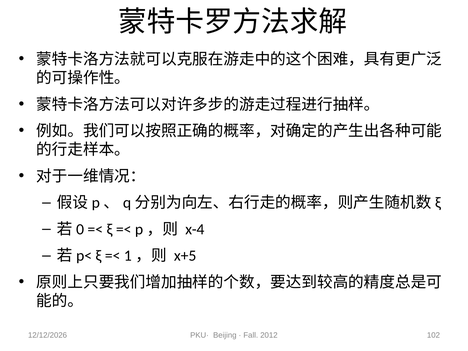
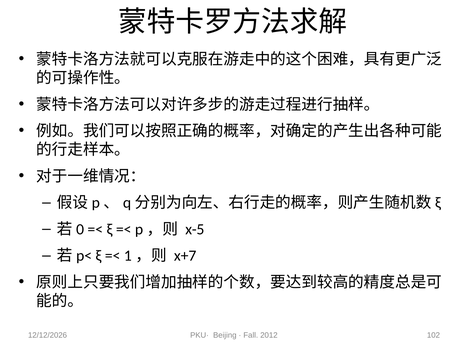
x-4: x-4 -> x-5
x+5: x+5 -> x+7
